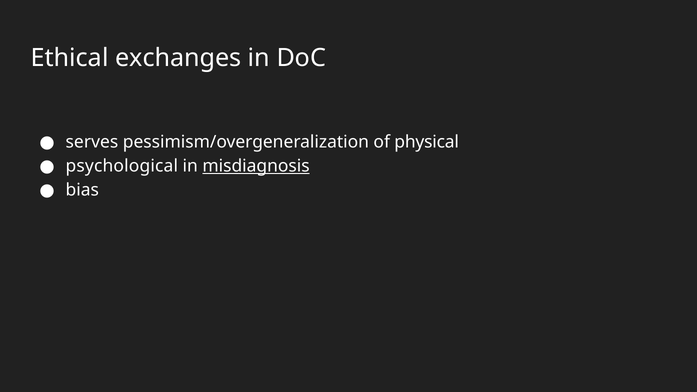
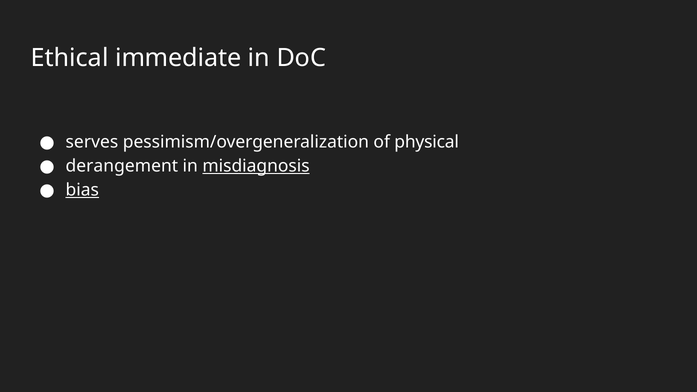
exchanges: exchanges -> immediate
psychological: psychological -> derangement
bias underline: none -> present
